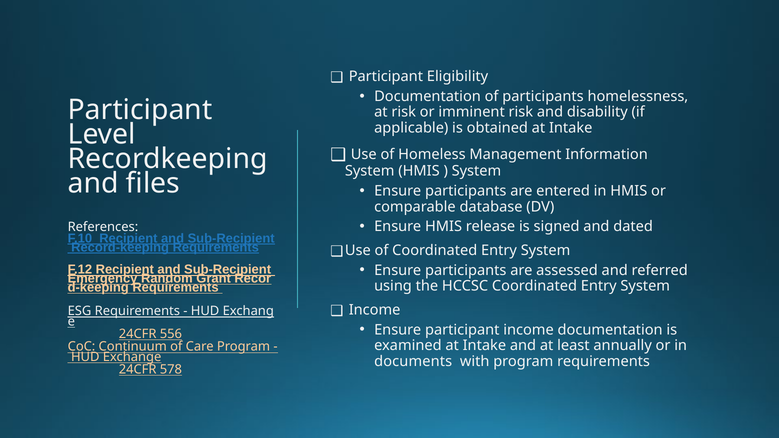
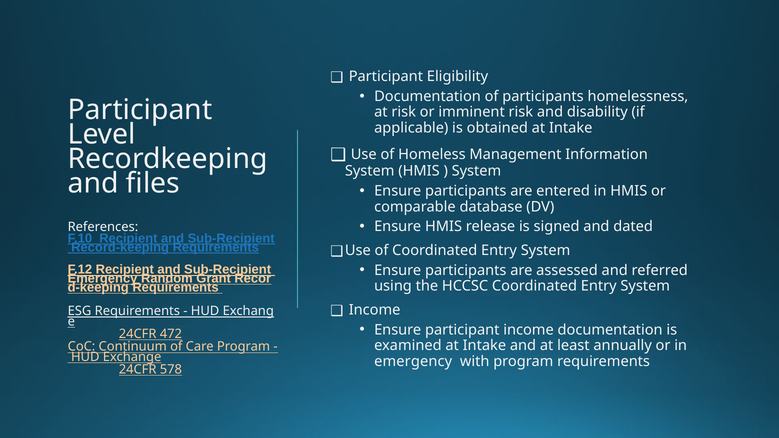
556: 556 -> 472
documents at (413, 361): documents -> emergency
